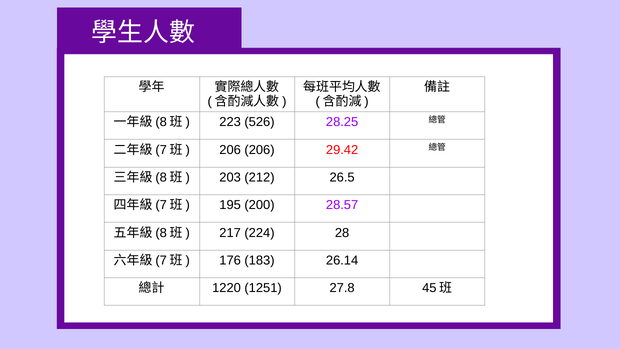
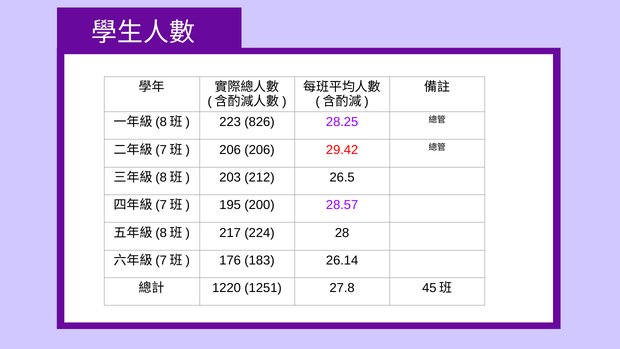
526: 526 -> 826
